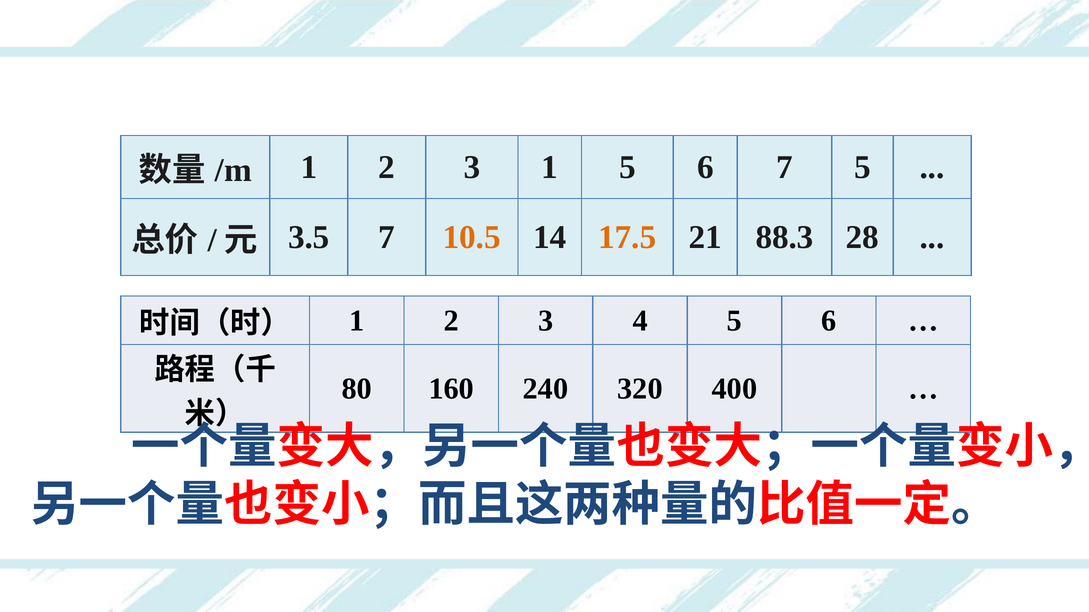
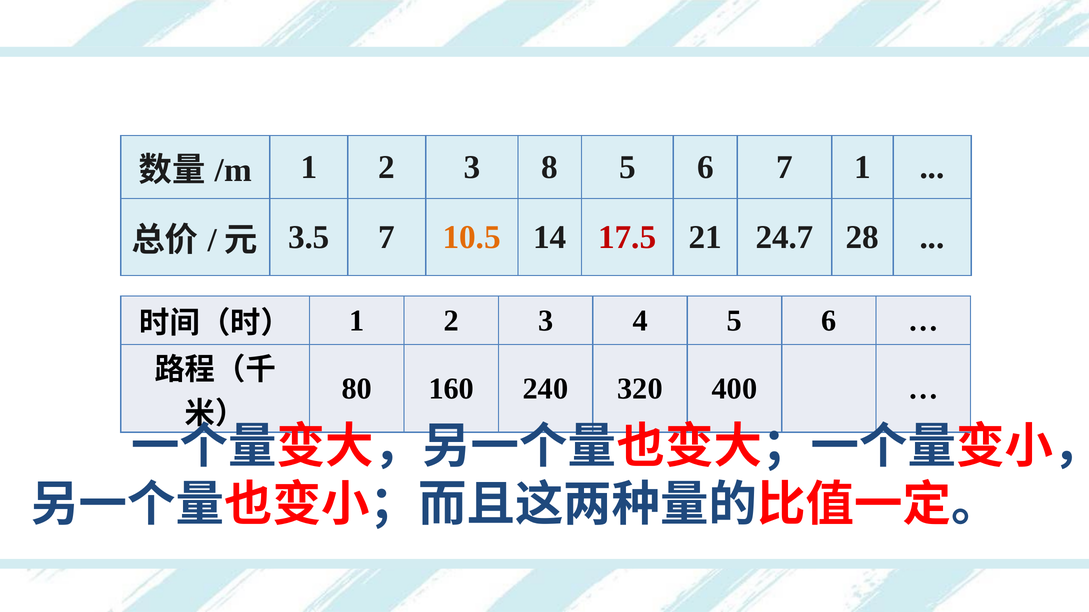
3 1: 1 -> 8
7 5: 5 -> 1
17.5 colour: orange -> red
88.3: 88.3 -> 24.7
